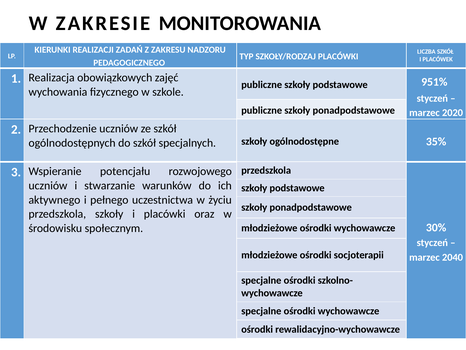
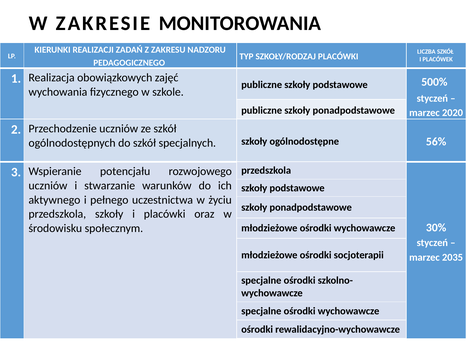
951%: 951% -> 500%
35%: 35% -> 56%
2040: 2040 -> 2035
